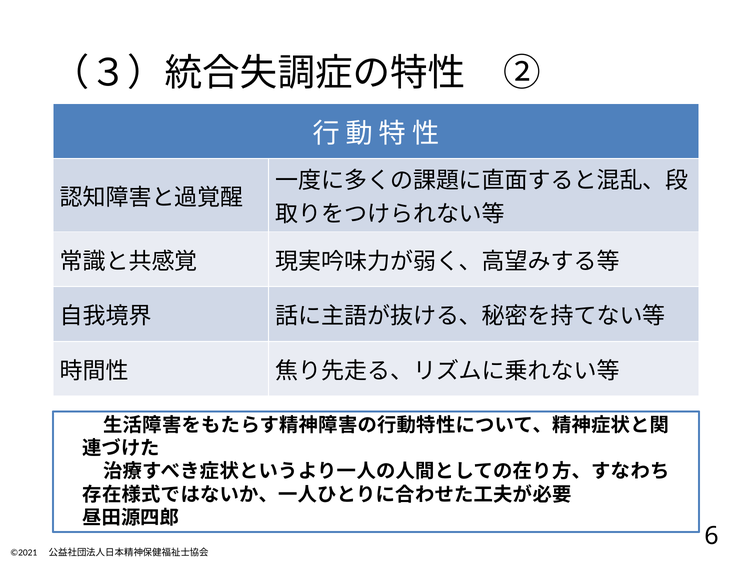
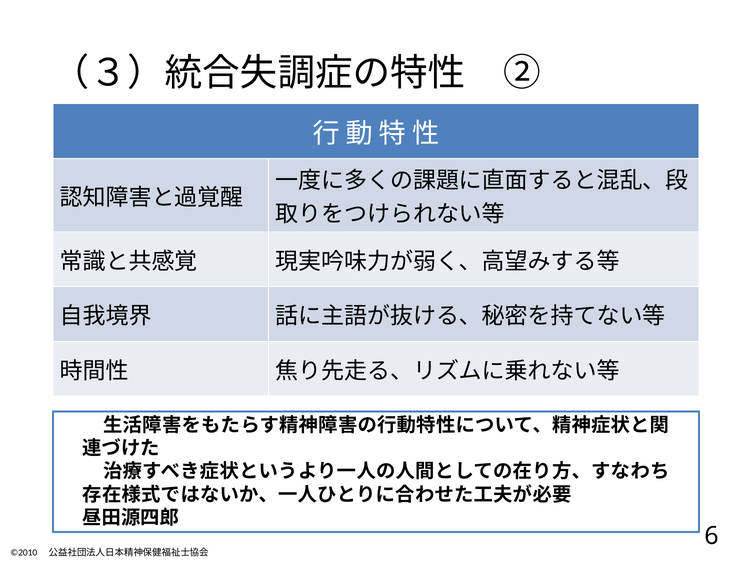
©2021: ©2021 -> ©2010
